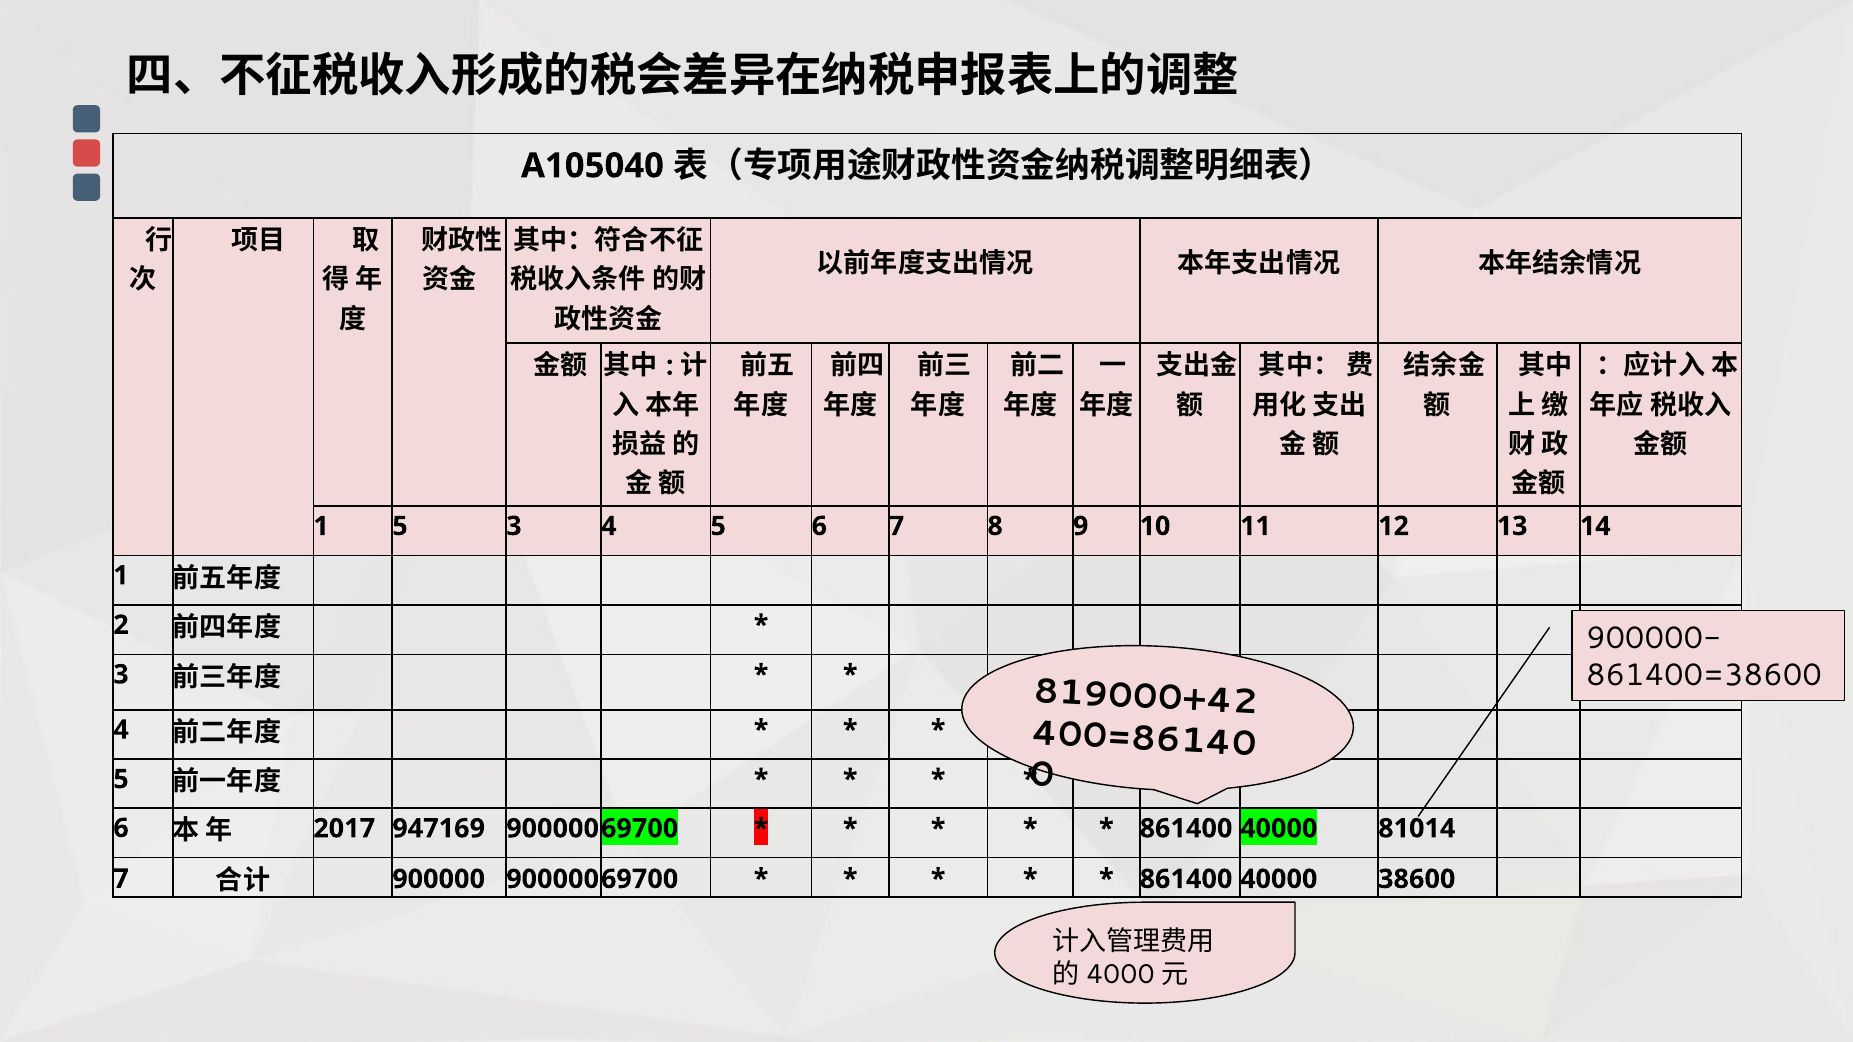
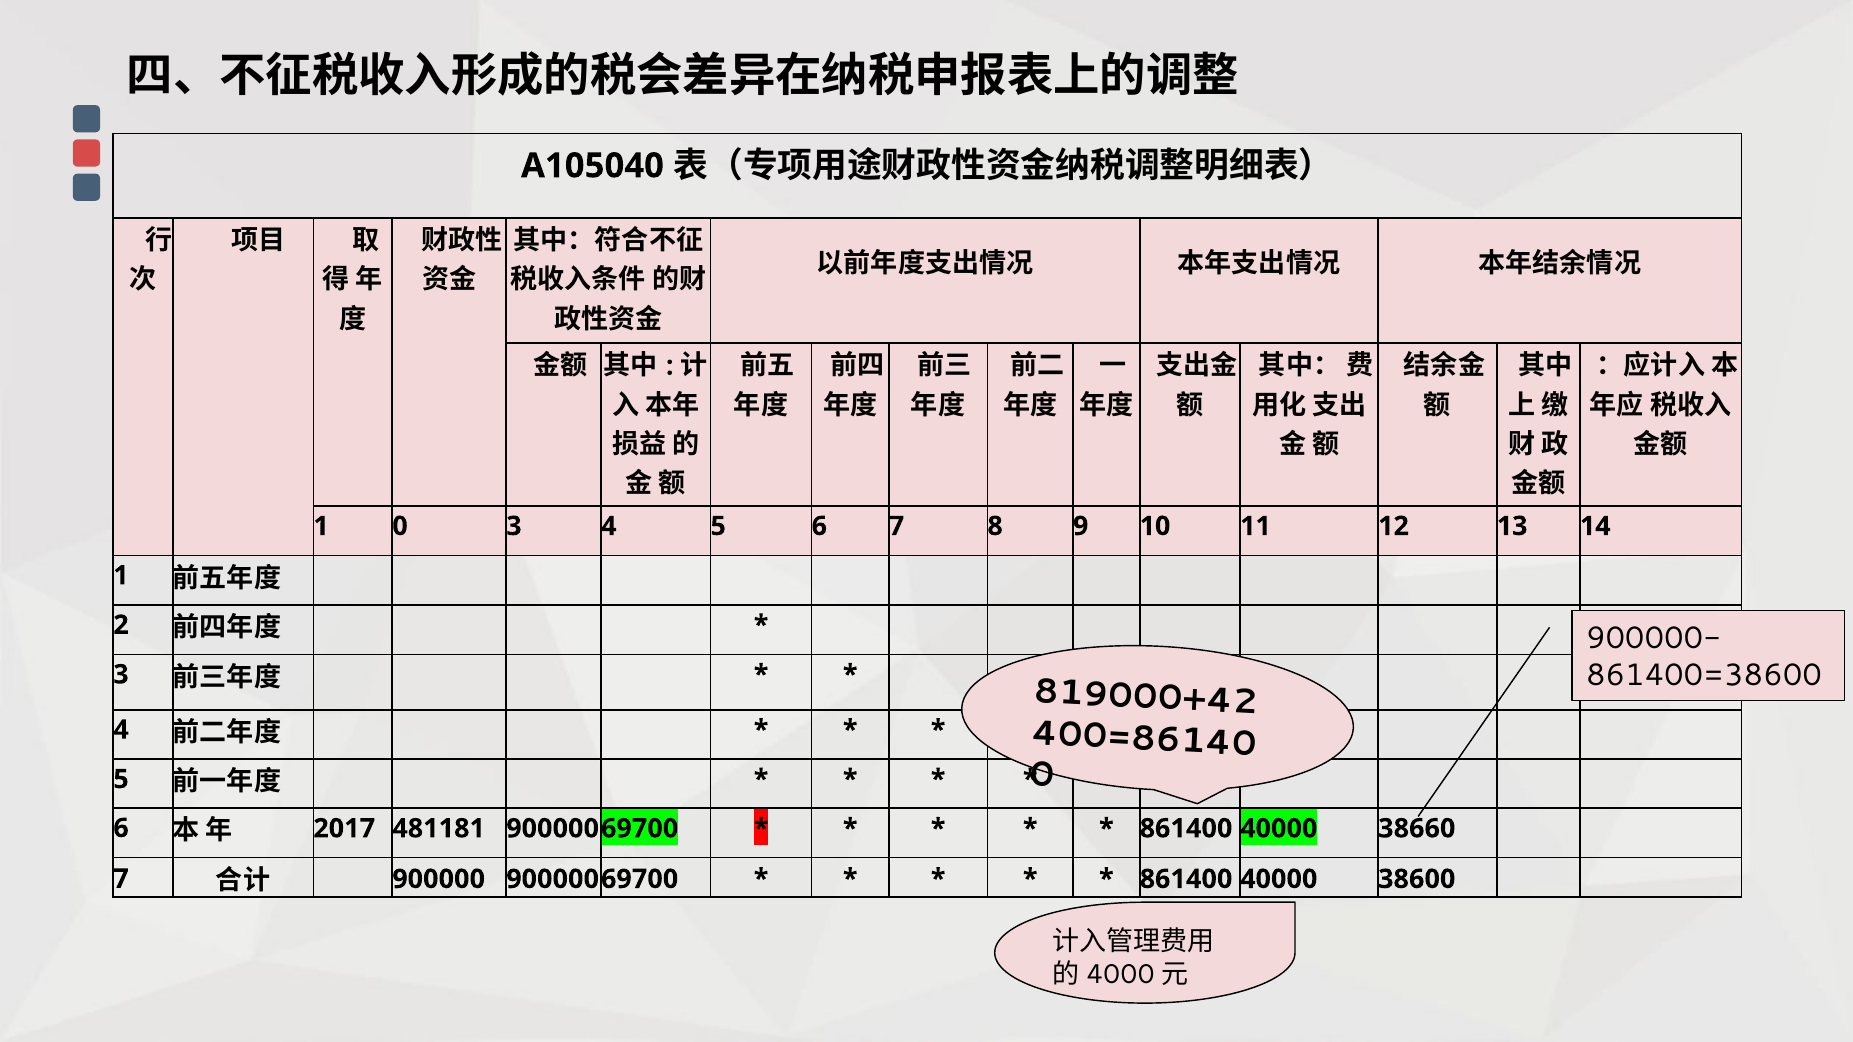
1 5: 5 -> 0
947169: 947169 -> 481181
81014: 81014 -> 38660
